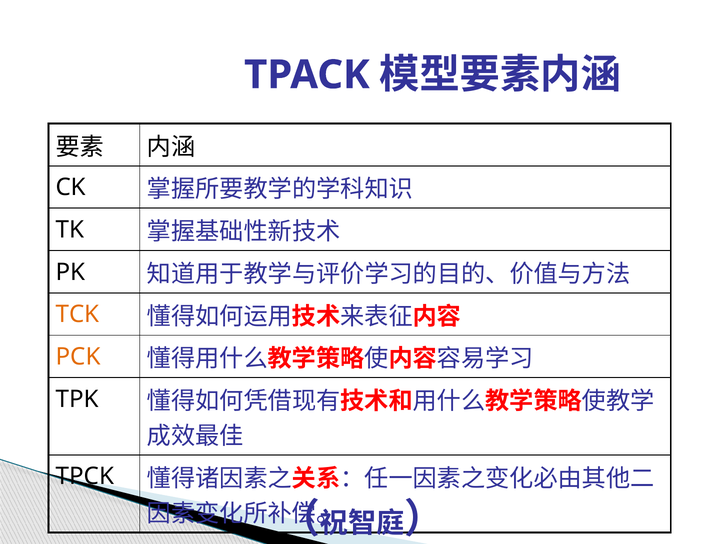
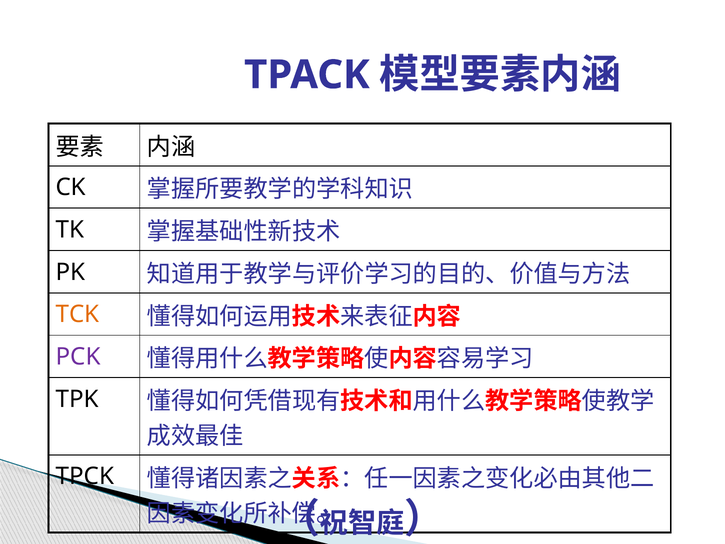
PCK colour: orange -> purple
